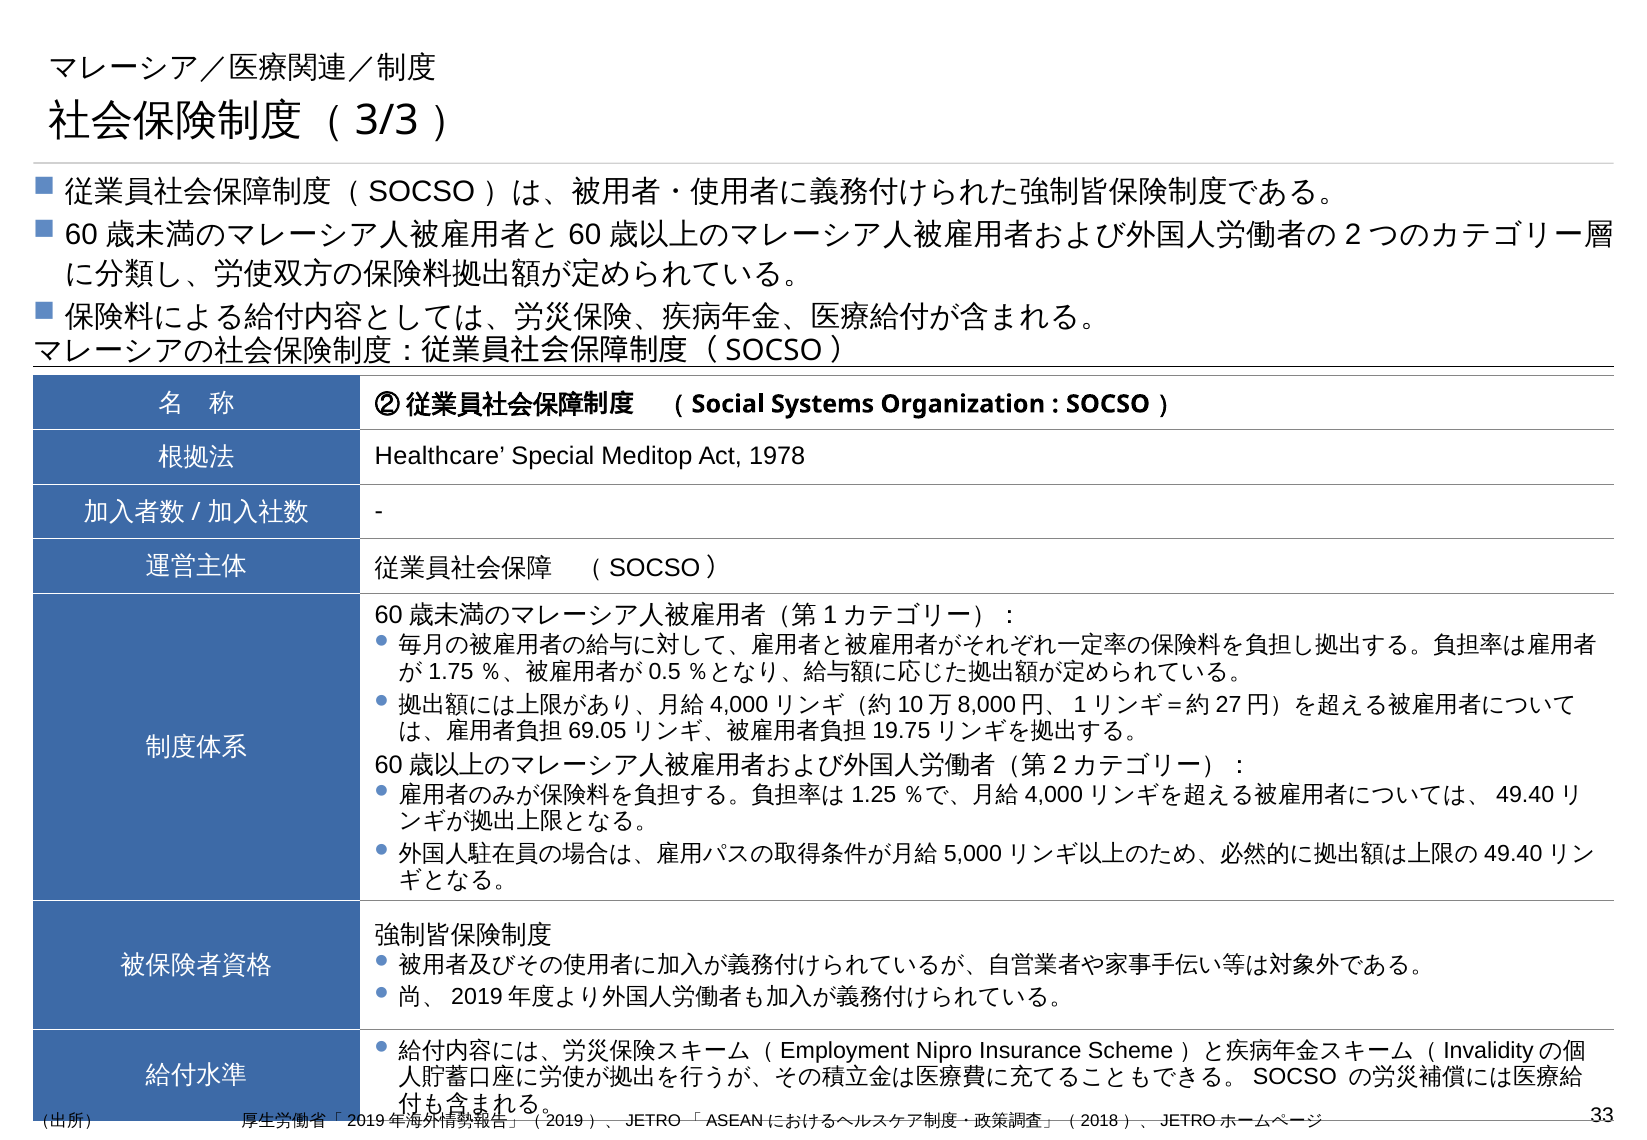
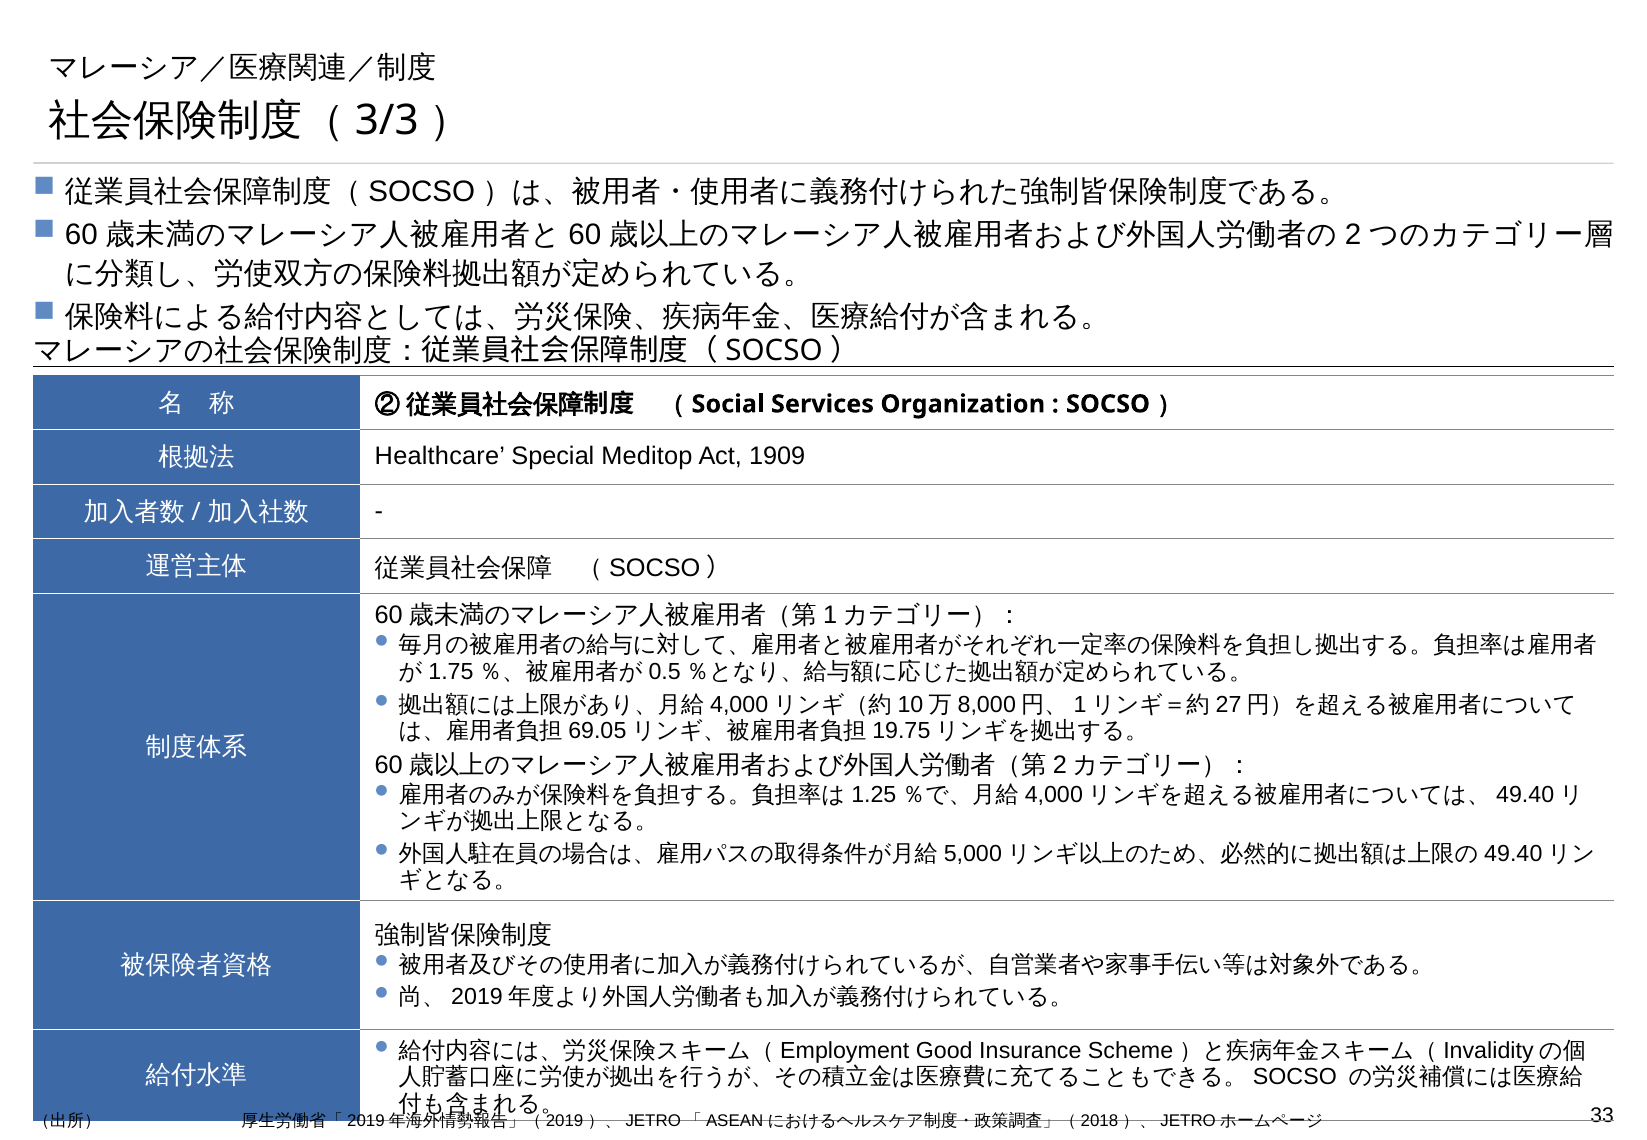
Systems: Systems -> Services
1978: 1978 -> 1909
Nipro: Nipro -> Good
